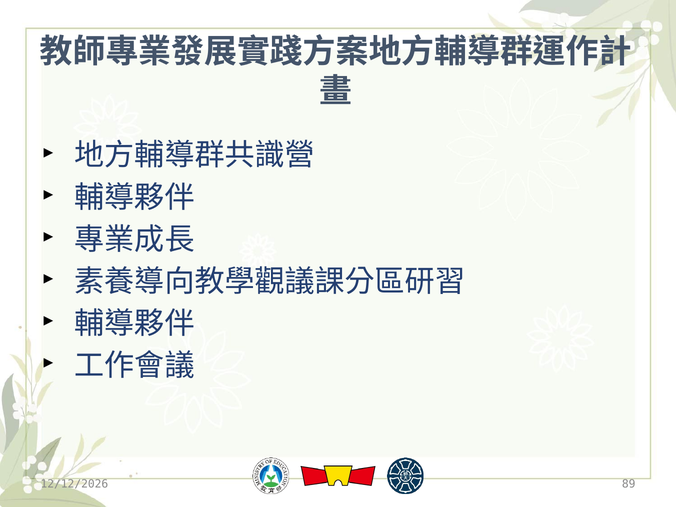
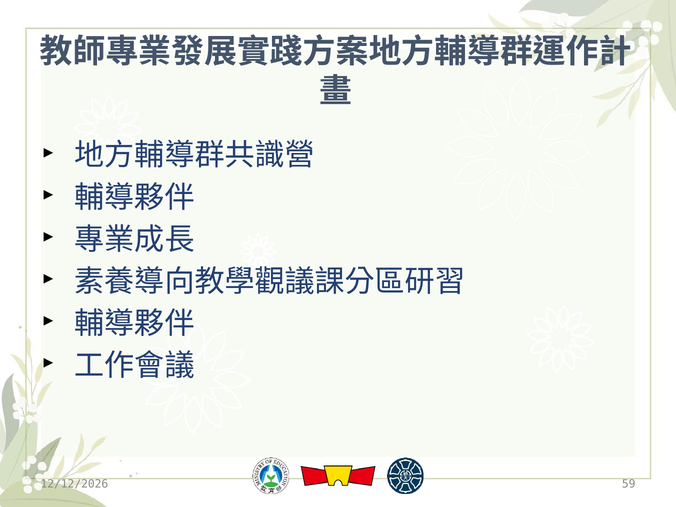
89: 89 -> 59
